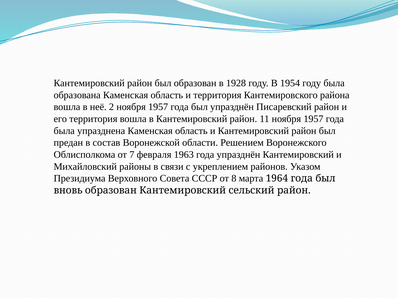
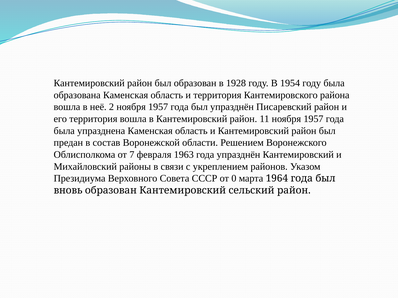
8: 8 -> 0
